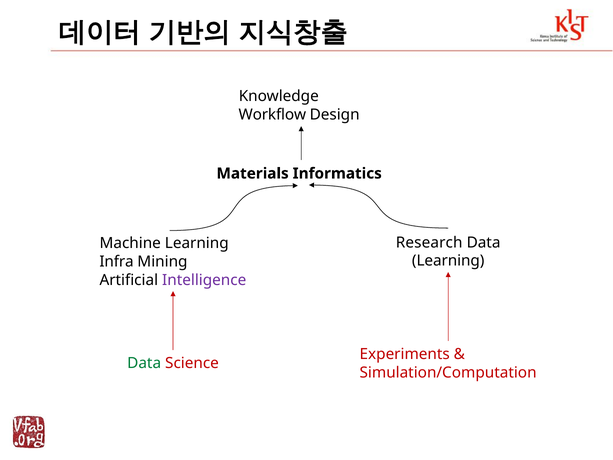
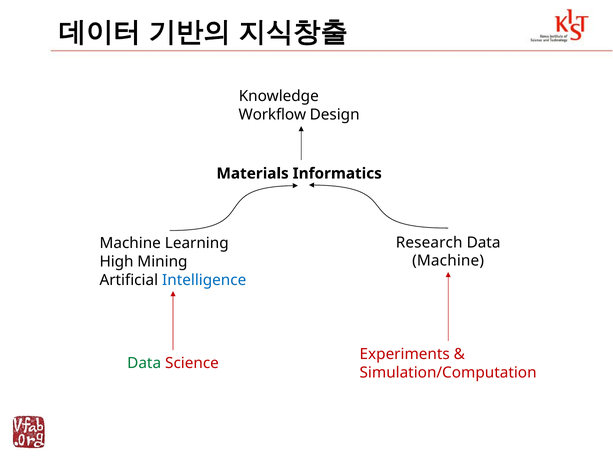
Learning at (448, 261): Learning -> Machine
Infra: Infra -> High
Intelligence colour: purple -> blue
